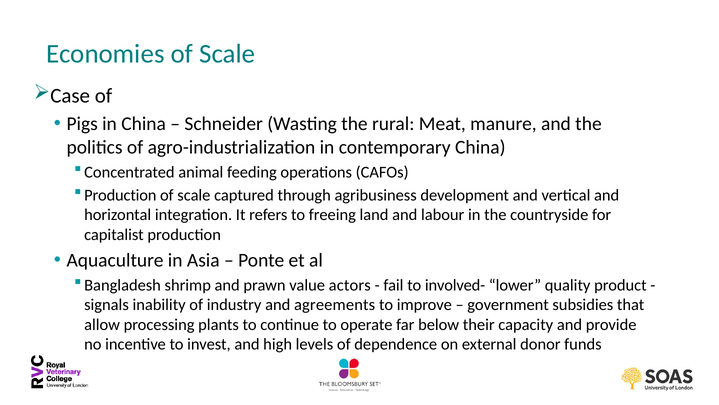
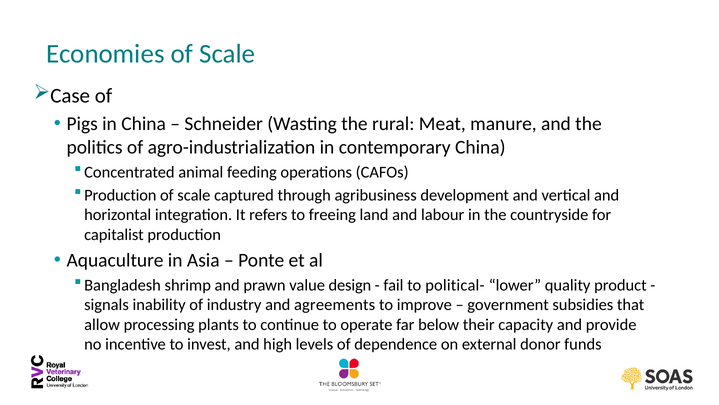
actors: actors -> design
involved-: involved- -> political-
